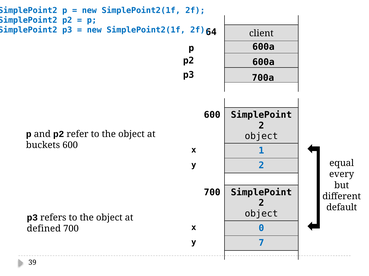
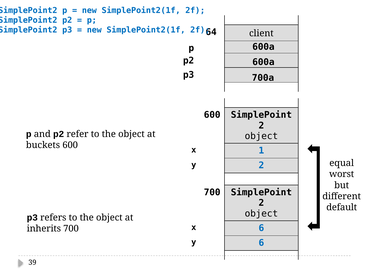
every: every -> worst
x 0: 0 -> 6
defined: defined -> inherits
y 7: 7 -> 6
